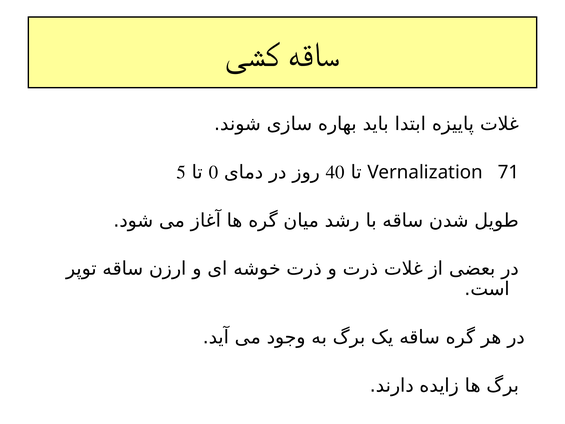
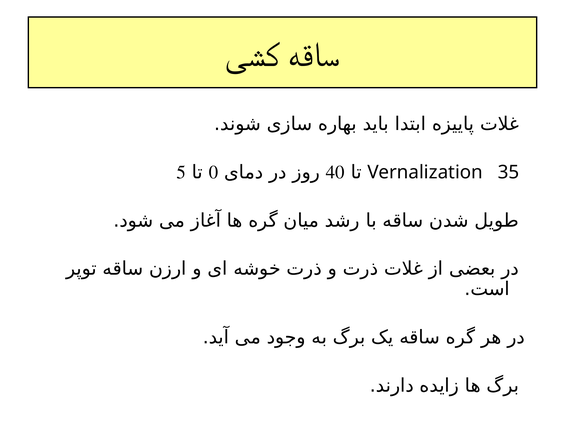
71: 71 -> 35
